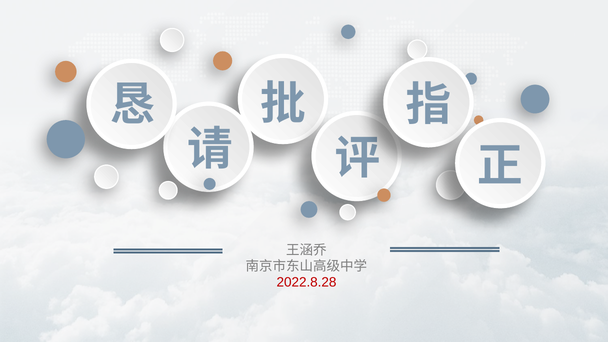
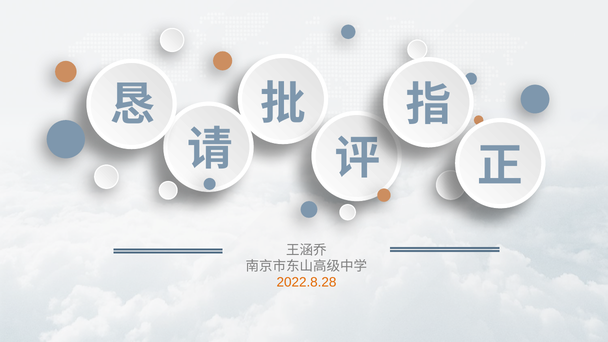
2022.8.28 colour: red -> orange
